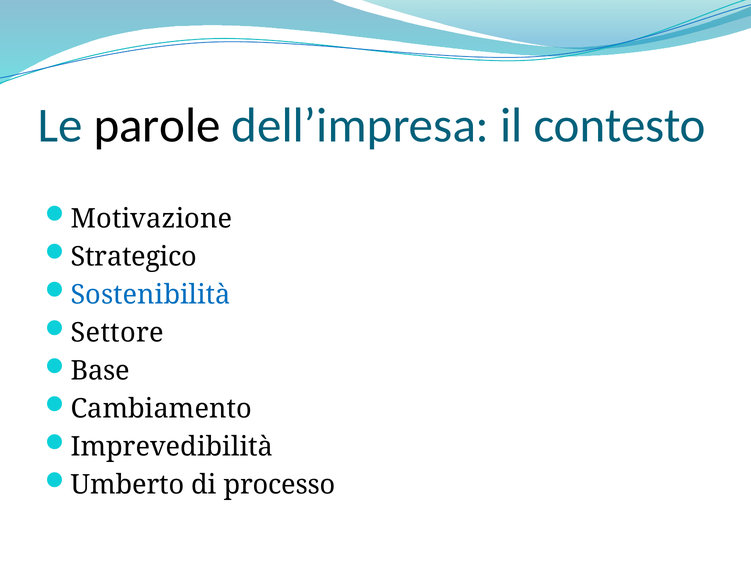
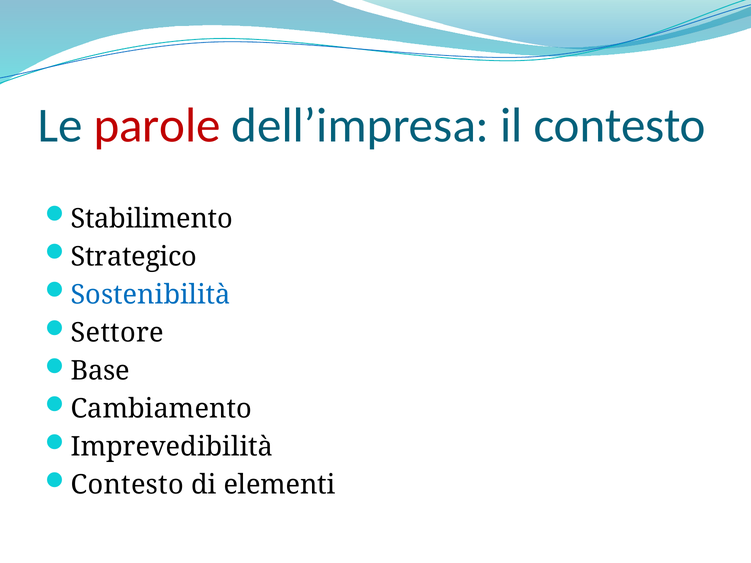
parole colour: black -> red
Motivazione: Motivazione -> Stabilimento
Umberto at (128, 485): Umberto -> Contesto
processo: processo -> elementi
